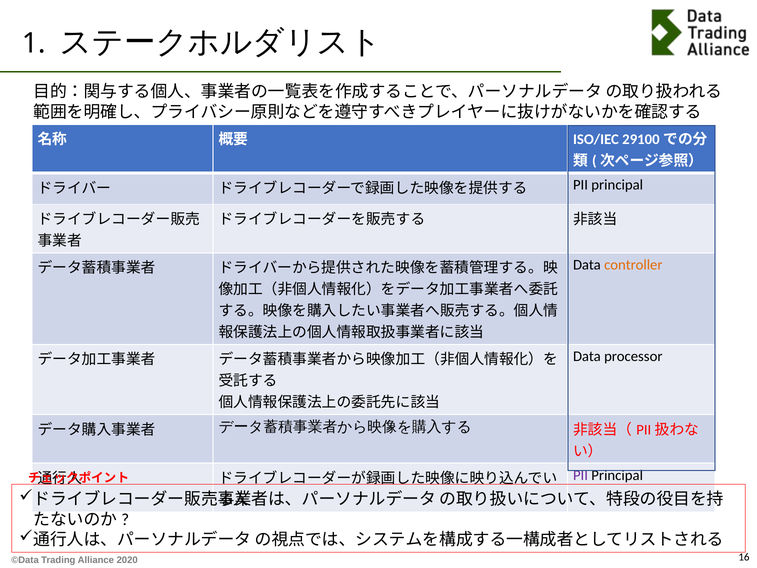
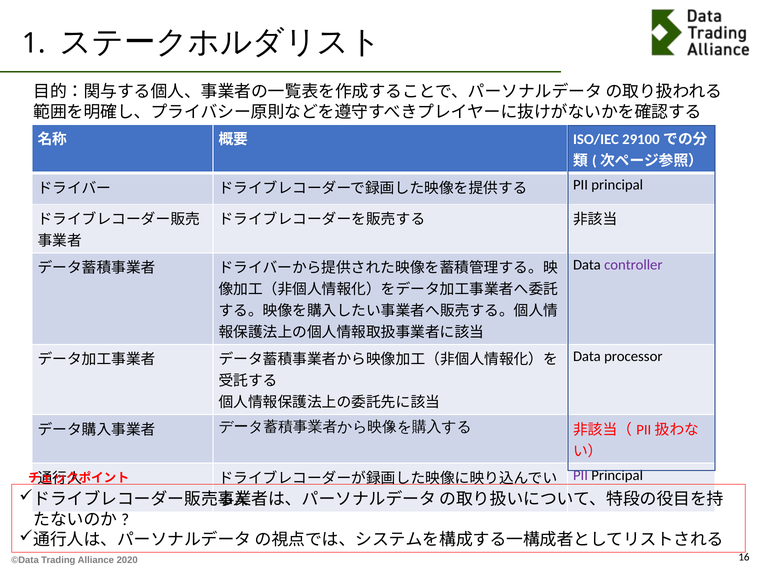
controller colour: orange -> purple
